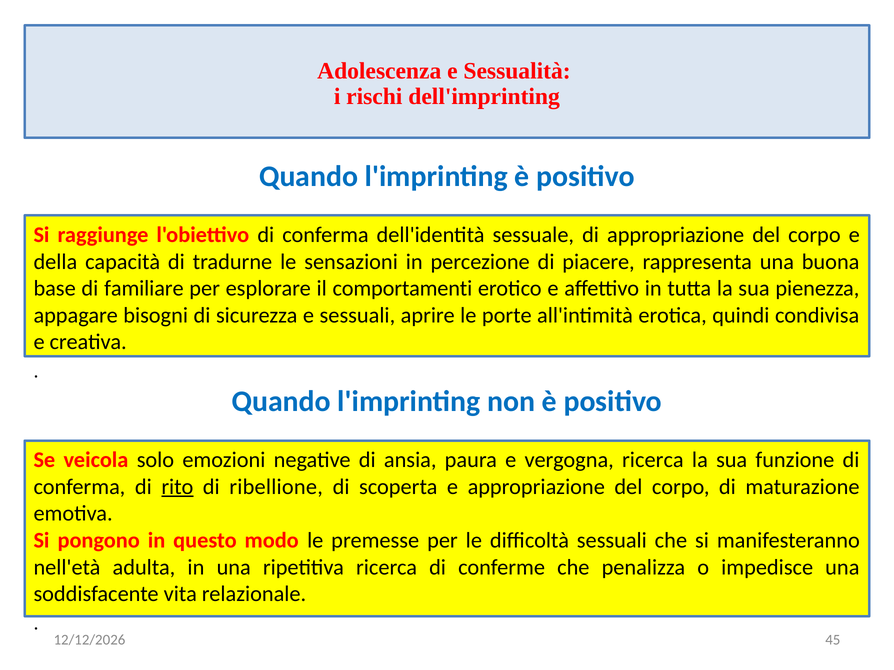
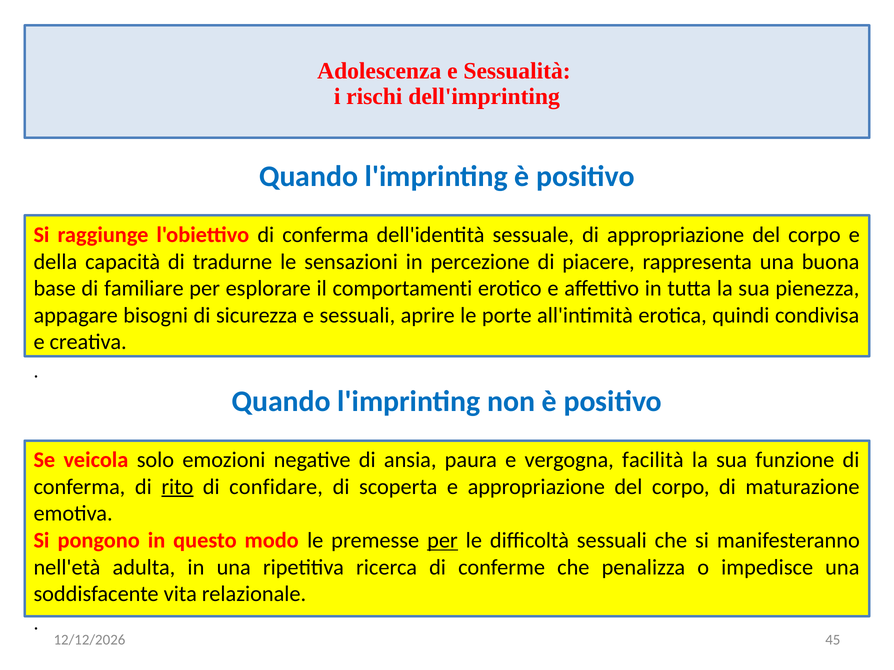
vergogna ricerca: ricerca -> facilità
ribellione: ribellione -> confidare
per at (442, 541) underline: none -> present
